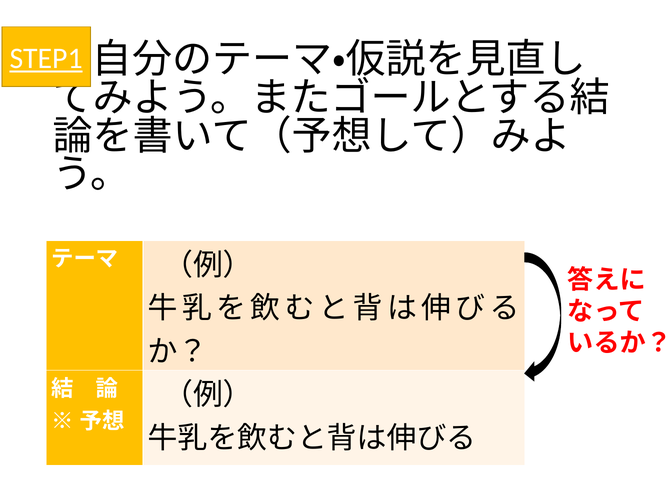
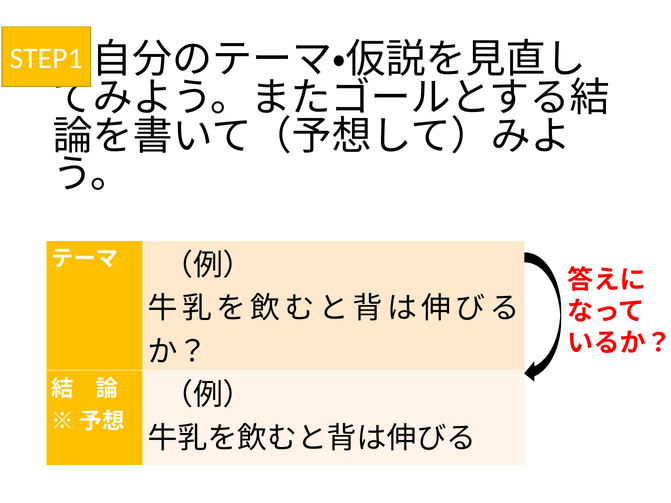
STEP1 underline: present -> none
